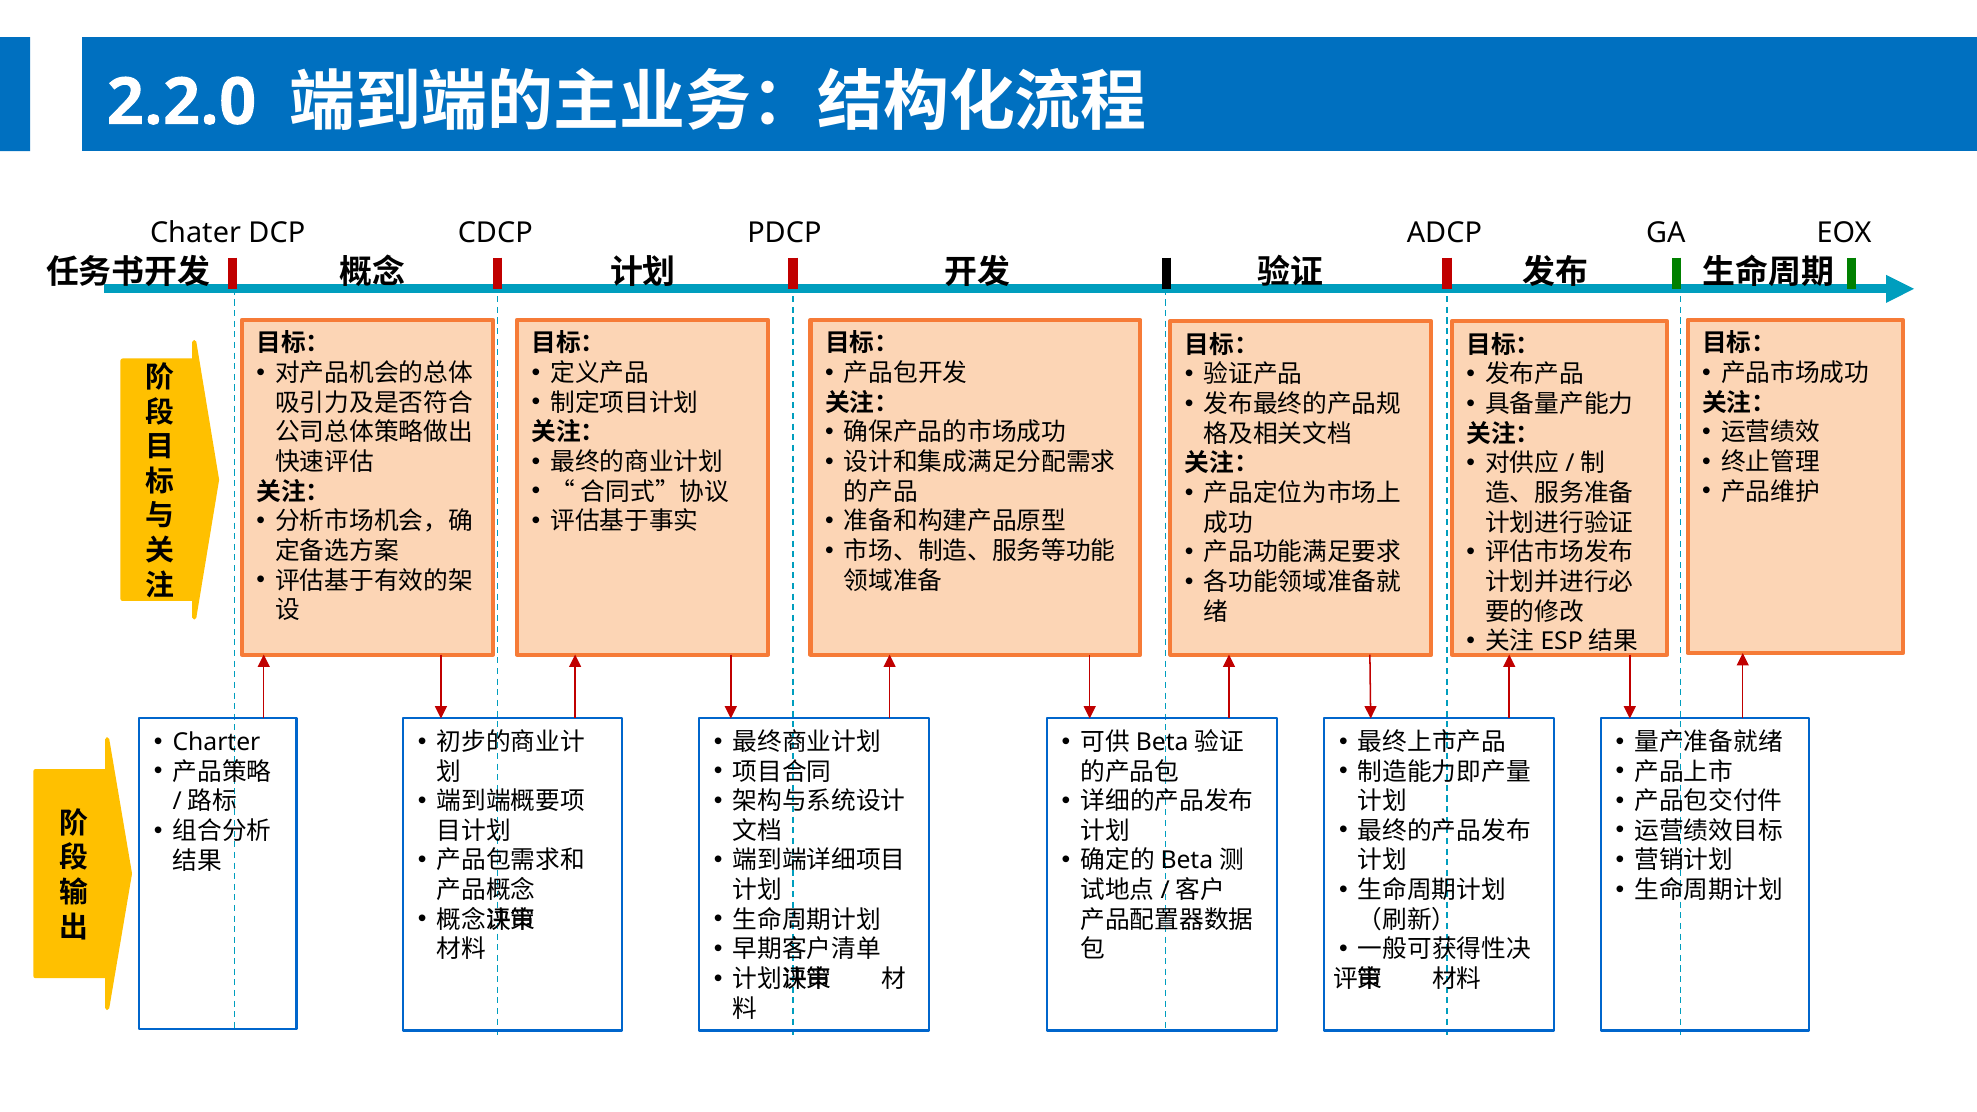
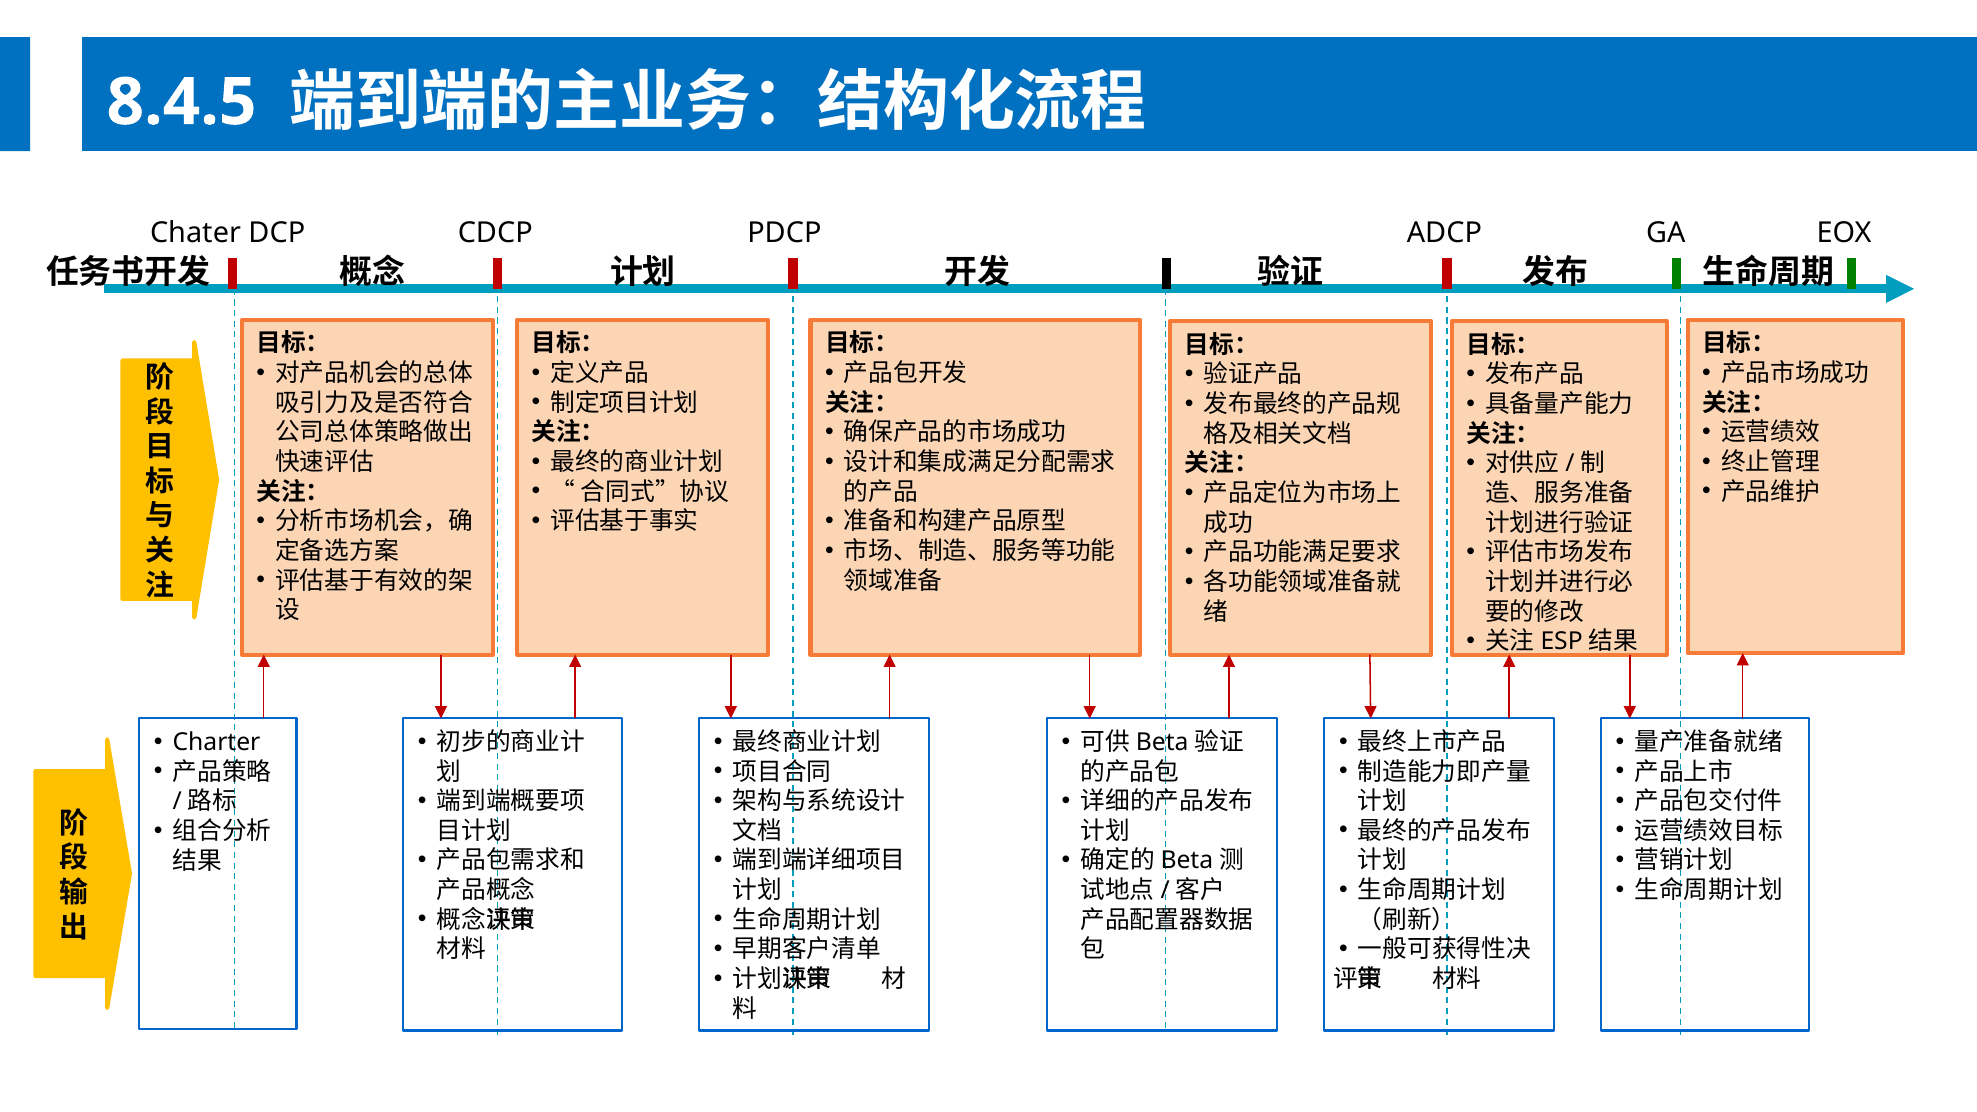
2.2.0: 2.2.0 -> 8.4.5
